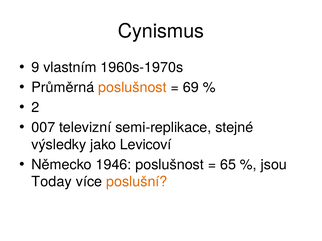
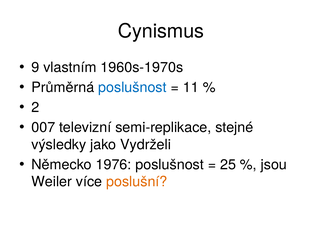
poslušnost at (132, 88) colour: orange -> blue
69: 69 -> 11
Levicoví: Levicoví -> Vydrželi
1946: 1946 -> 1976
65: 65 -> 25
Today: Today -> Weiler
